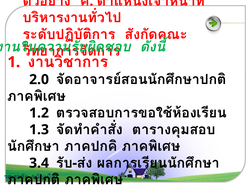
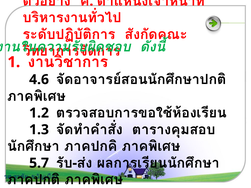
2.0: 2.0 -> 4.6
3.4: 3.4 -> 5.7
